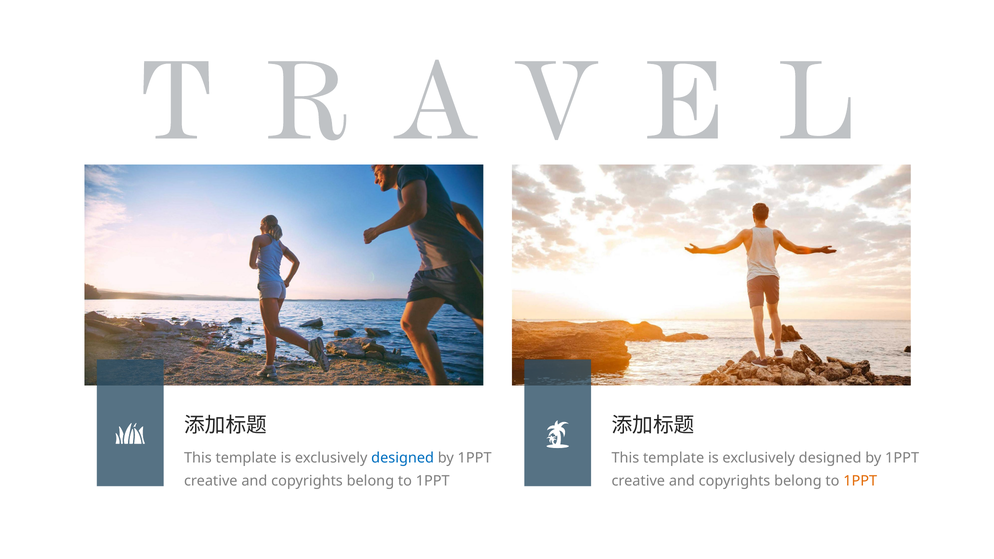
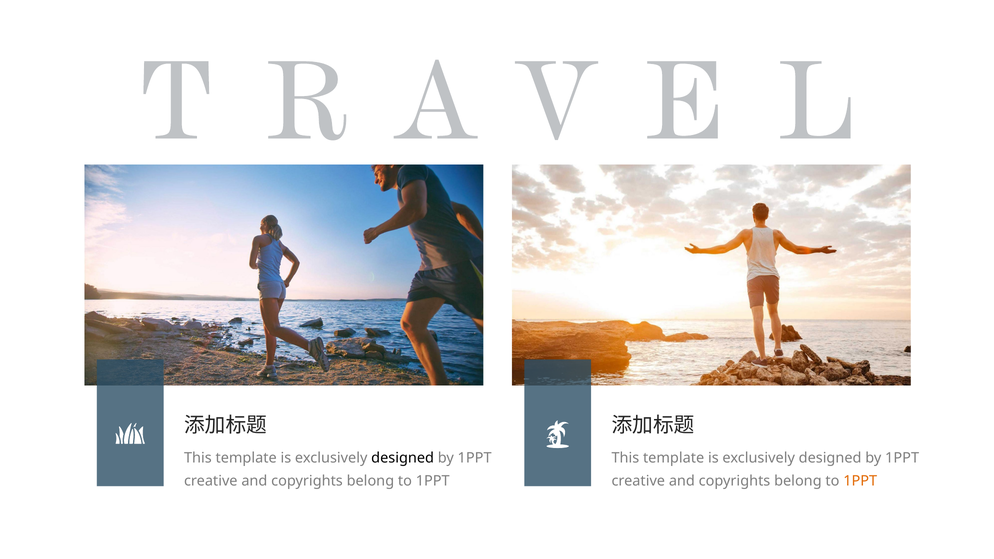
designed at (403, 458) colour: blue -> black
